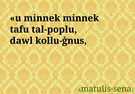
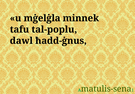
u minnek: minnek -> mġelġla
kollu-ġnus: kollu-ġnus -> ħadd-ġnus
